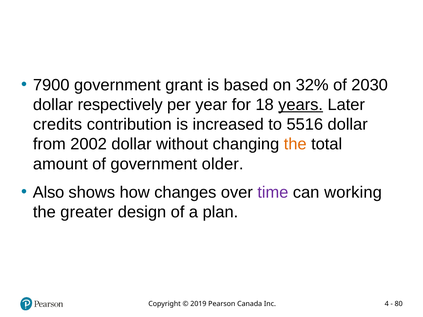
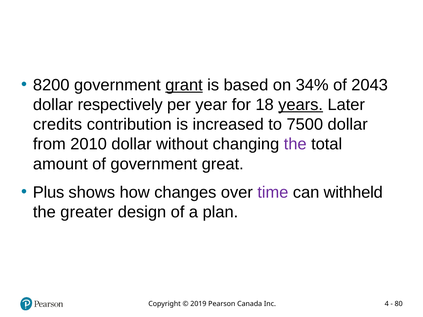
7900: 7900 -> 8200
grant underline: none -> present
32%: 32% -> 34%
2030: 2030 -> 2043
5516: 5516 -> 7500
2002: 2002 -> 2010
the at (295, 144) colour: orange -> purple
older: older -> great
Also: Also -> Plus
working: working -> withheld
